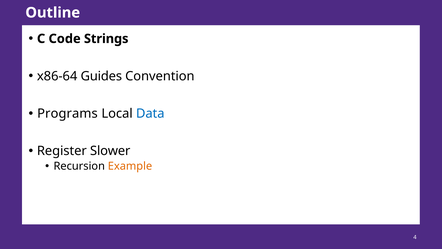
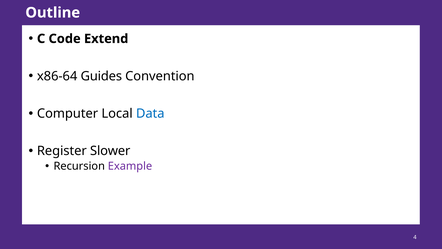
Strings: Strings -> Extend
Programs: Programs -> Computer
Example colour: orange -> purple
